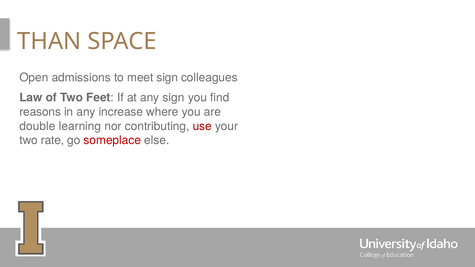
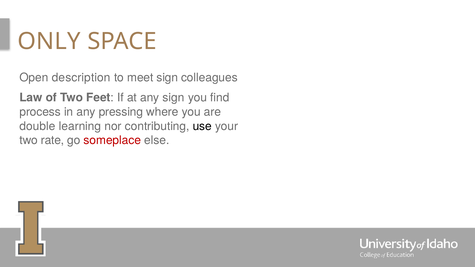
THAN: THAN -> ONLY
admissions: admissions -> description
reasons: reasons -> process
increase: increase -> pressing
use colour: red -> black
